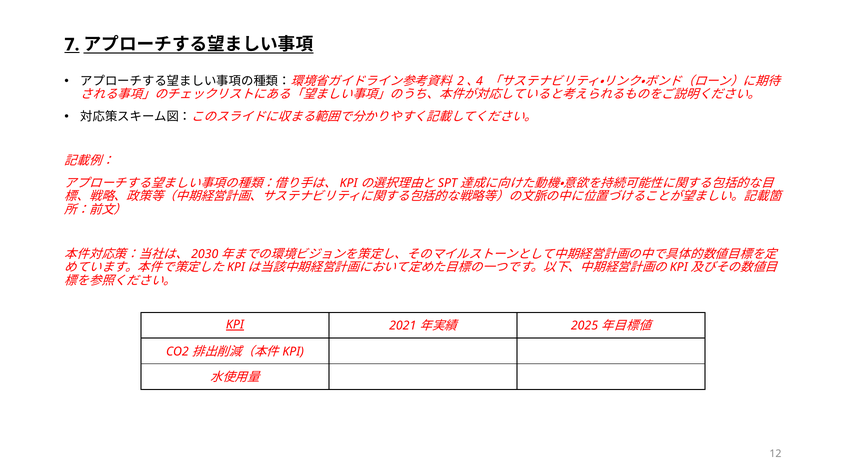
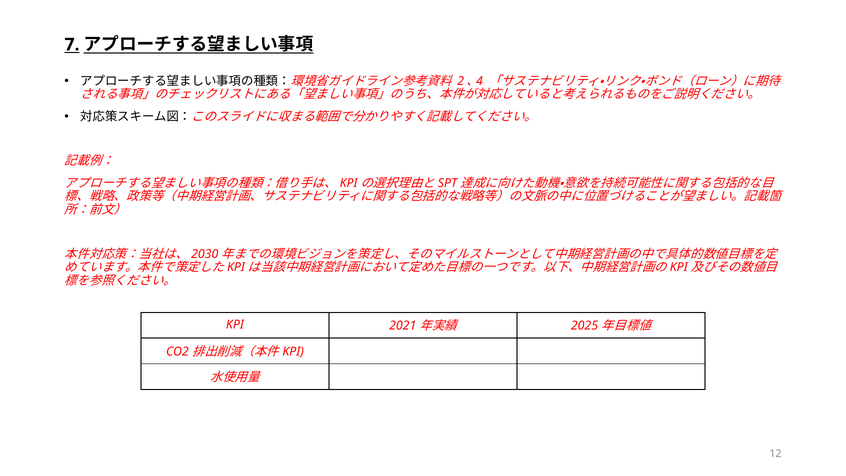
KPI underline: present -> none
